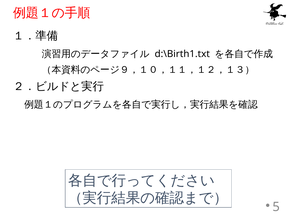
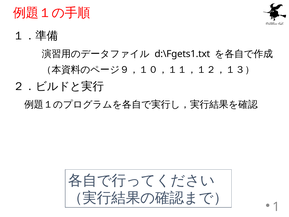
d:\Birth1.txt: d:\Birth1.txt -> d:\Fgets1.txt
5: 5 -> 1
